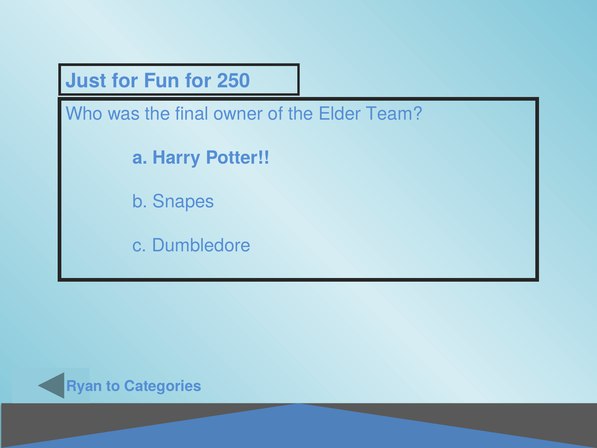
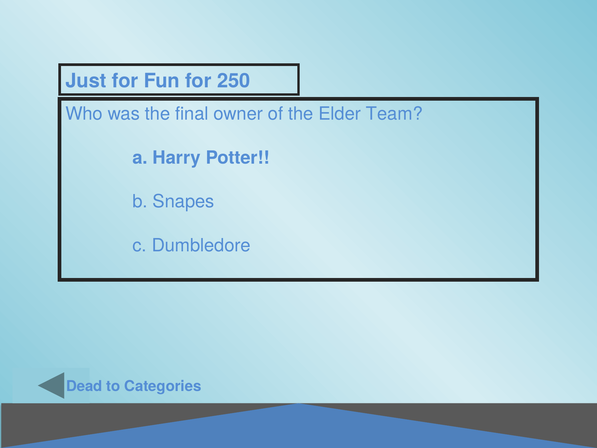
Ryan: Ryan -> Dead
